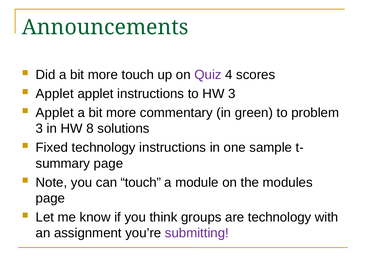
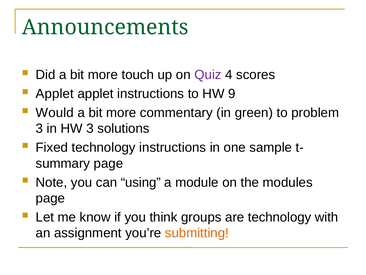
HW 3: 3 -> 9
Applet at (55, 113): Applet -> Would
HW 8: 8 -> 3
can touch: touch -> using
submitting colour: purple -> orange
